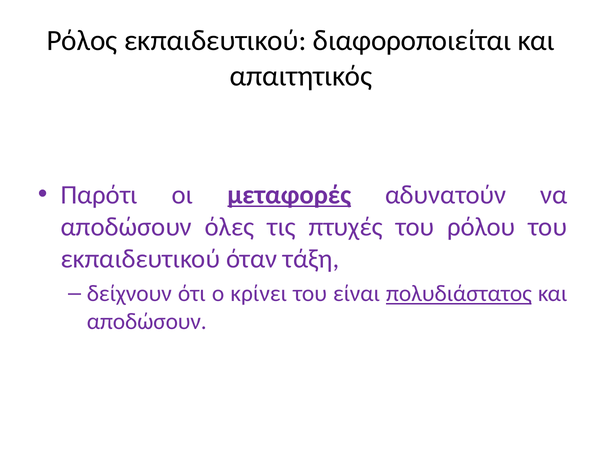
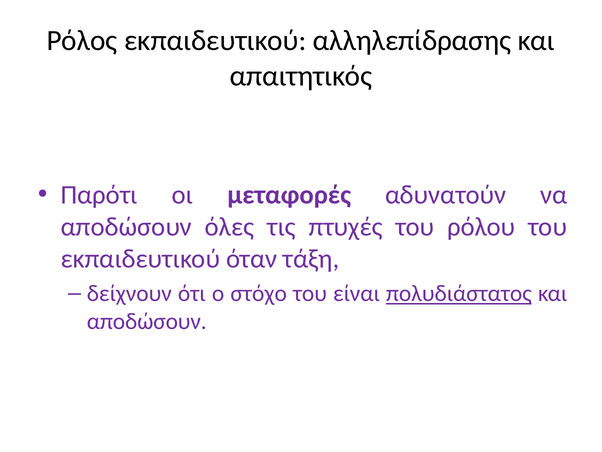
διαφοροποιείται: διαφοροποιείται -> αλληλεπίδρασης
μεταφορές underline: present -> none
κρίνει: κρίνει -> στόχο
